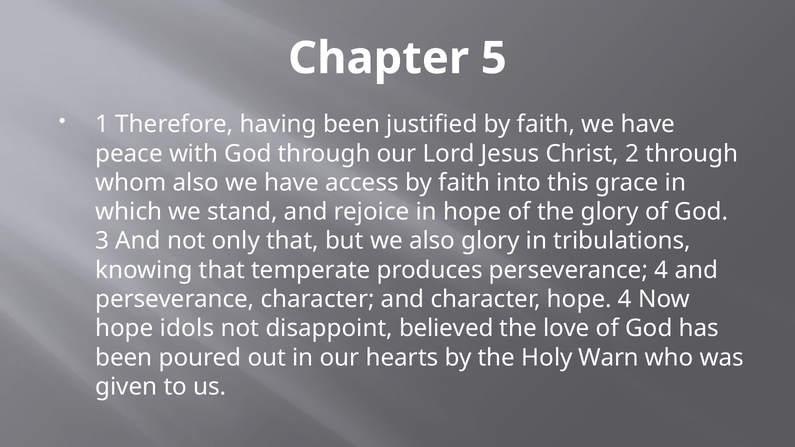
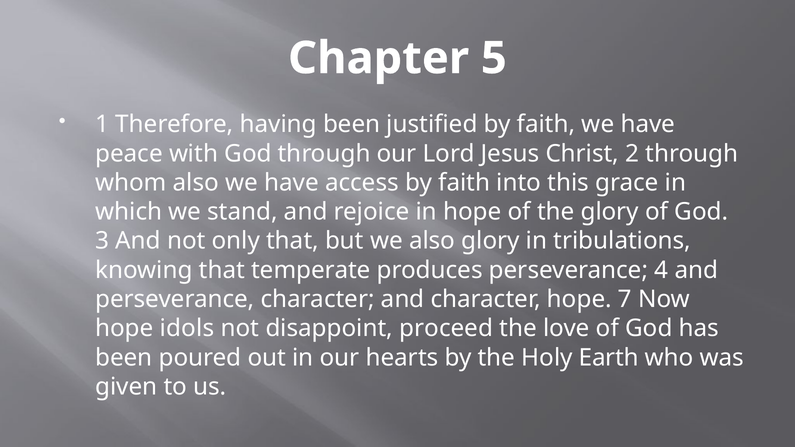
hope 4: 4 -> 7
believed: believed -> proceed
Warn: Warn -> Earth
